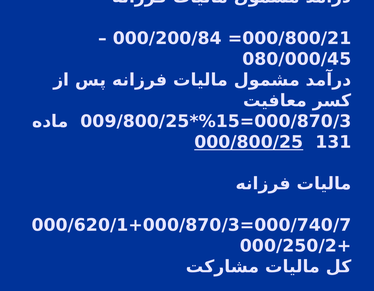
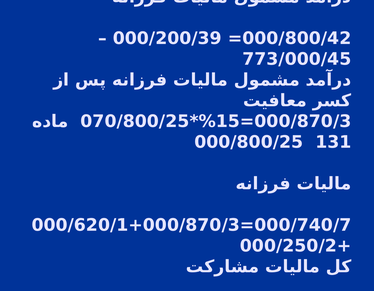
000/200/84: 000/200/84 -> 000/200/39
000/800/21: 000/800/21 -> 000/800/42
080/000/45: 080/000/45 -> 773/000/45
009/800/25: 009/800/25 -> 070/800/25
000/800/25 underline: present -> none
